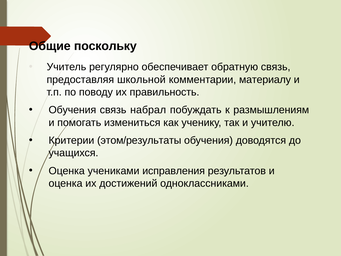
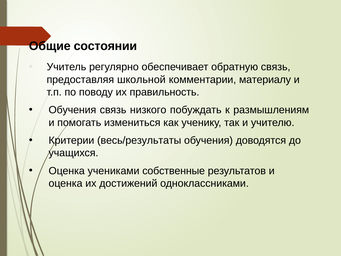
поскольку: поскольку -> состоянии
набрал: набрал -> низкого
этом/результаты: этом/результаты -> весь/результаты
исправления: исправления -> собственные
